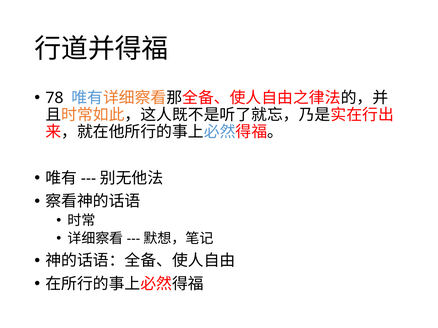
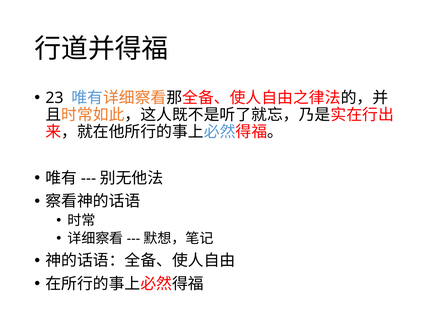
78: 78 -> 23
